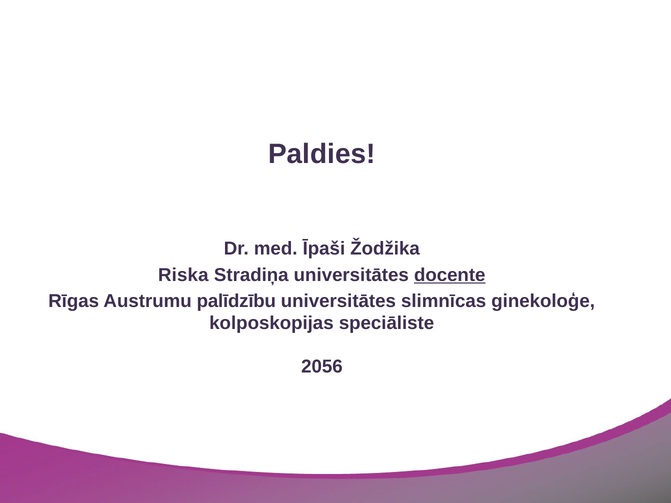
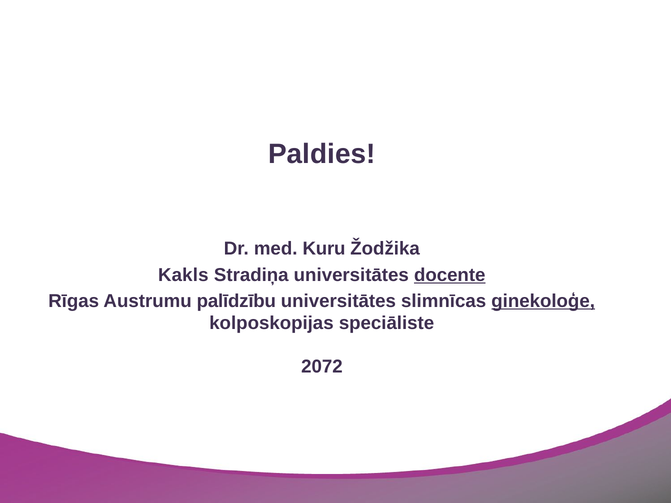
Īpaši: Īpaši -> Kuru
Riska: Riska -> Kakls
ginekoloģe underline: none -> present
2056: 2056 -> 2072
